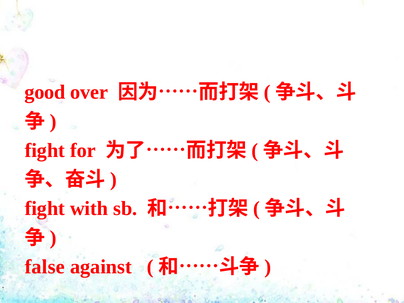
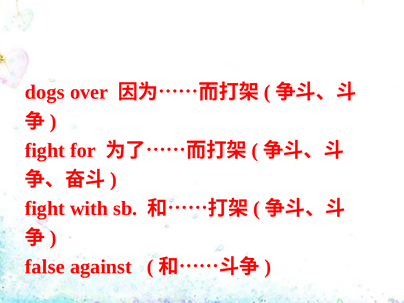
good: good -> dogs
